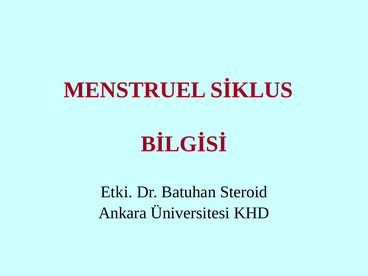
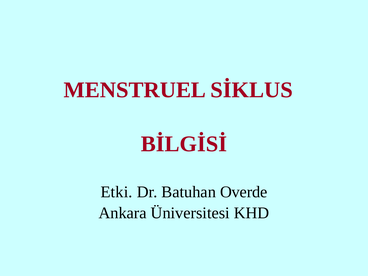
Steroid: Steroid -> Overde
